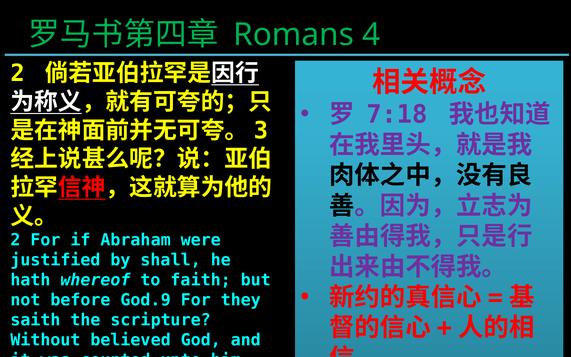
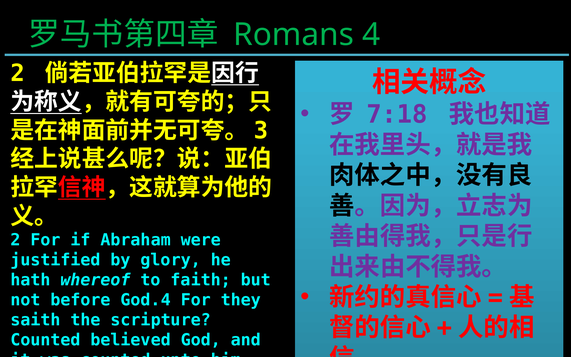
shall: shall -> glory
God.9: God.9 -> God.4
Without at (45, 340): Without -> Counted
